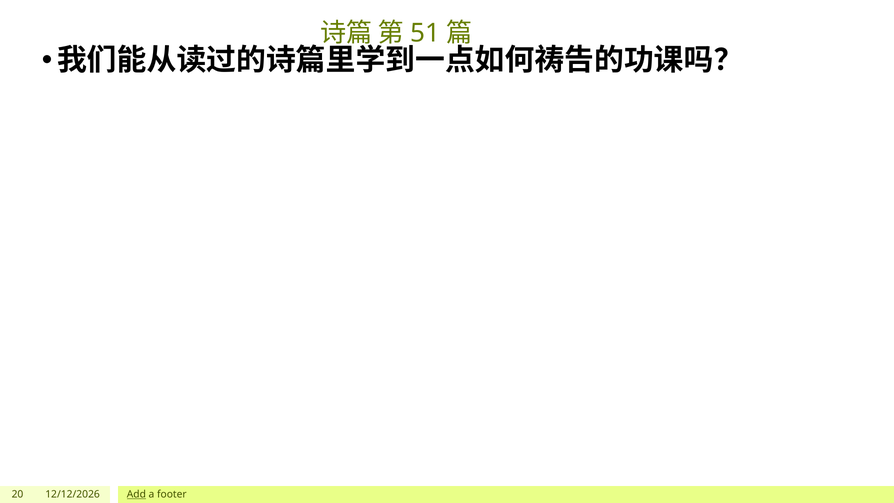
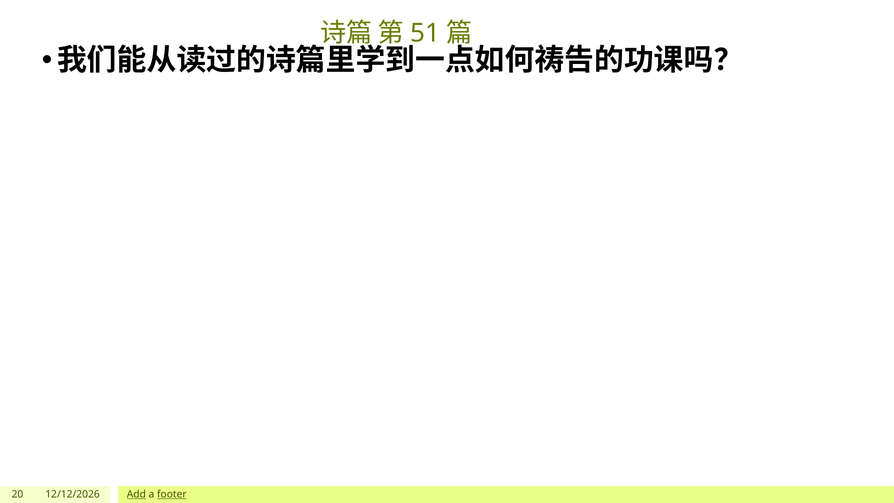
footer underline: none -> present
